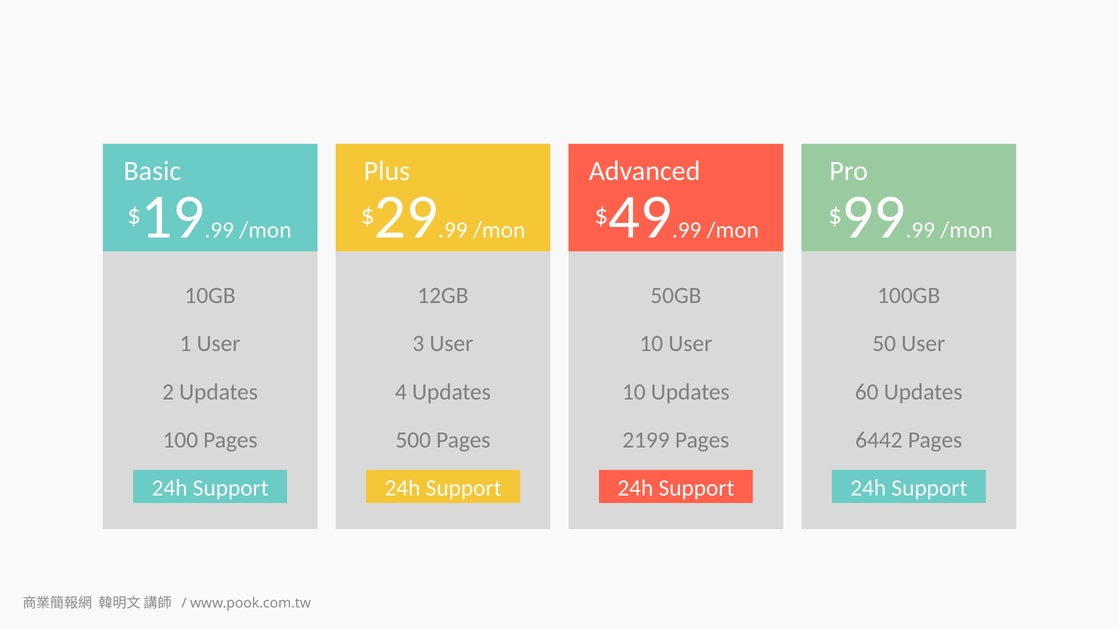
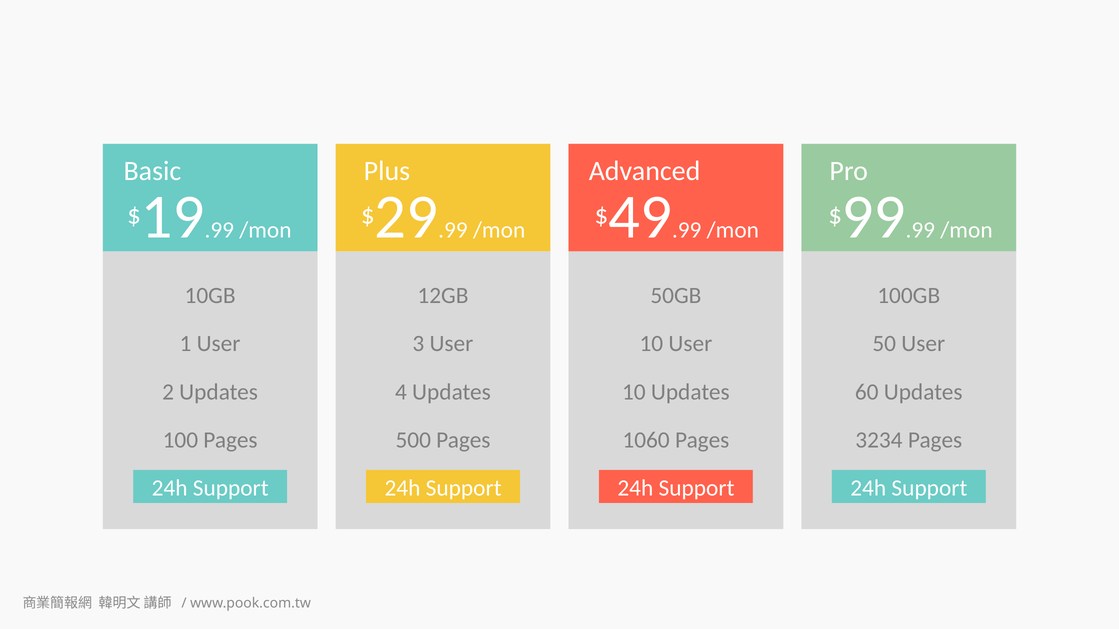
2199: 2199 -> 1060
6442: 6442 -> 3234
